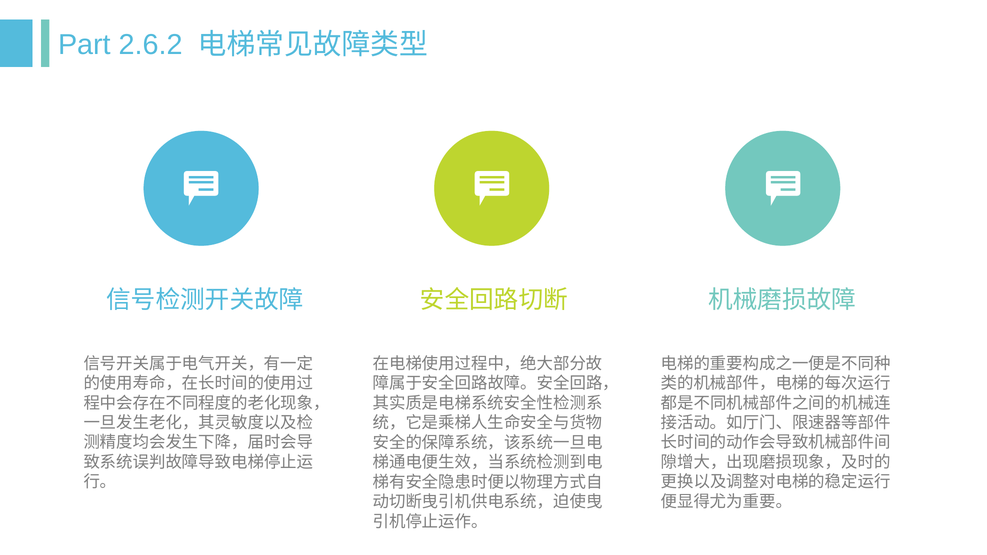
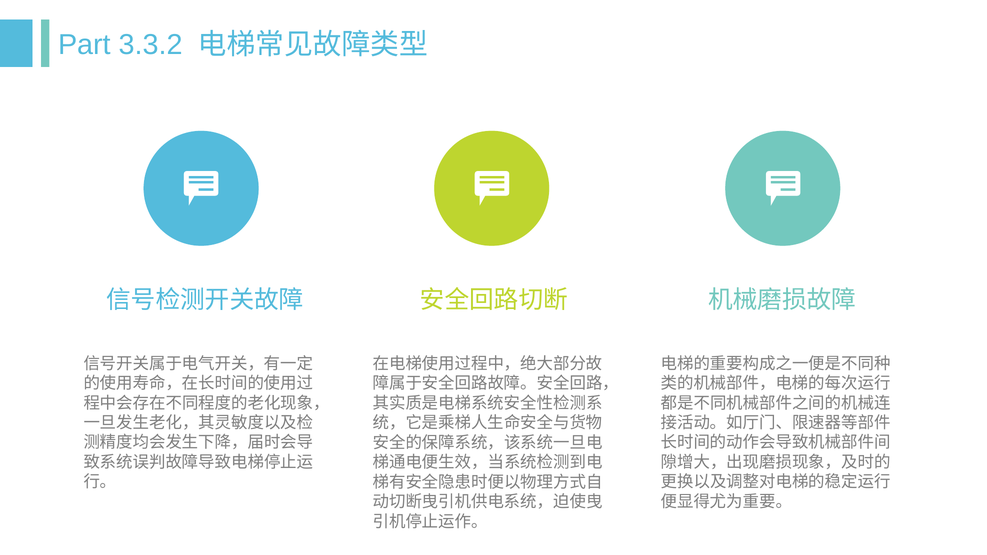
2.6.2: 2.6.2 -> 3.3.2
